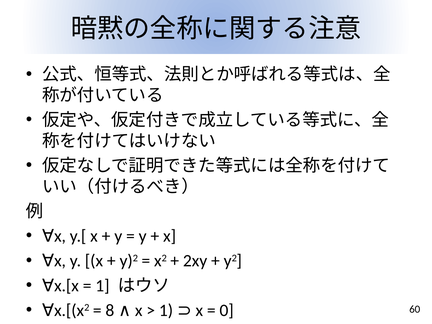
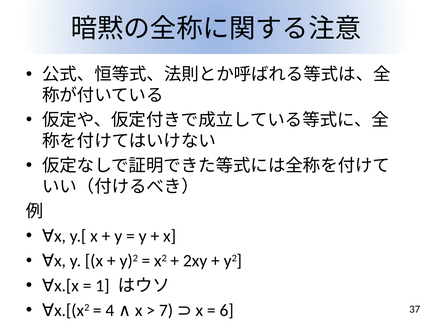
8: 8 -> 4
1 at (166, 310): 1 -> 7
0: 0 -> 6
60: 60 -> 37
